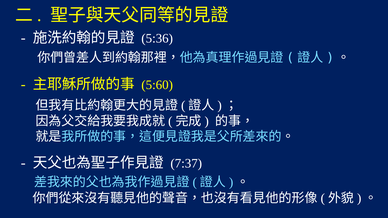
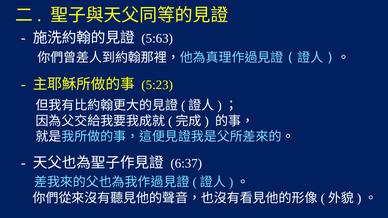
5:36: 5:36 -> 5:63
5:60: 5:60 -> 5:23
7:37: 7:37 -> 6:37
